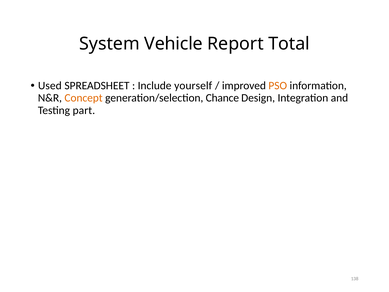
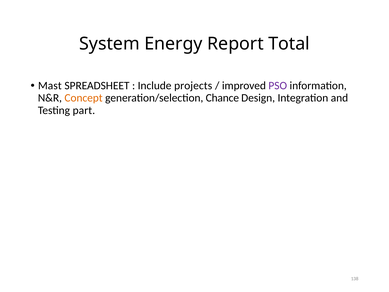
Vehicle: Vehicle -> Energy
Used: Used -> Mast
yourself: yourself -> projects
PSO colour: orange -> purple
